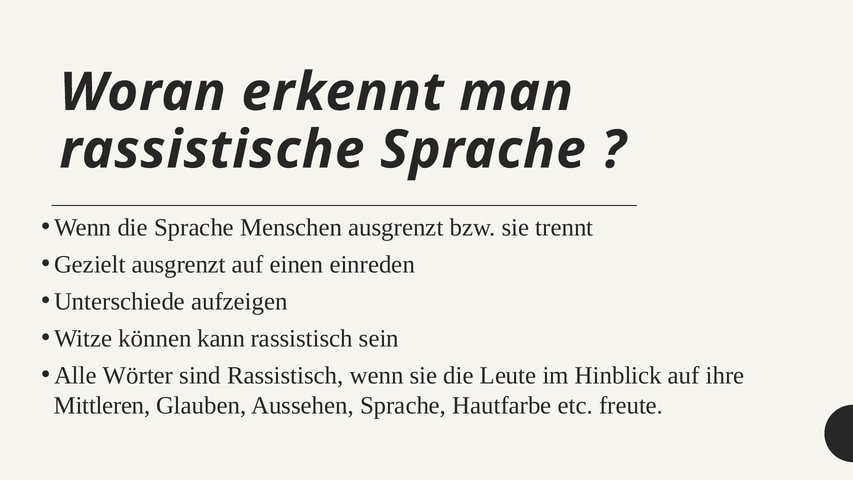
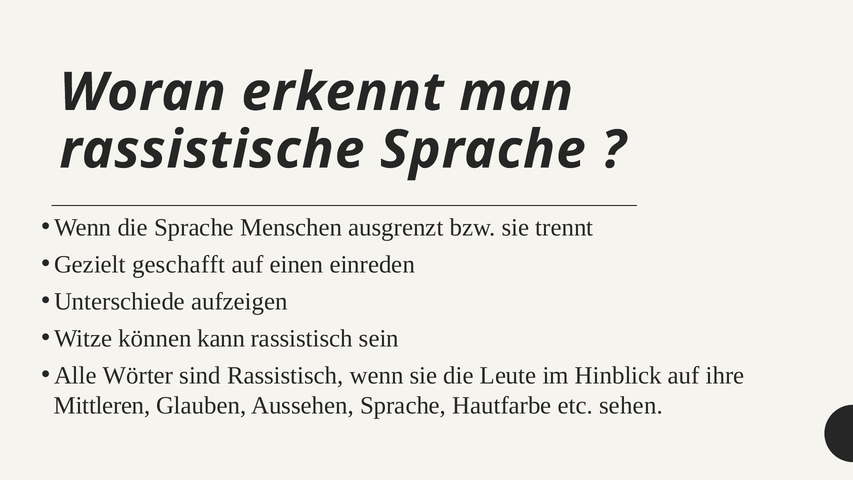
Gezielt ausgrenzt: ausgrenzt -> geschafft
freute: freute -> sehen
